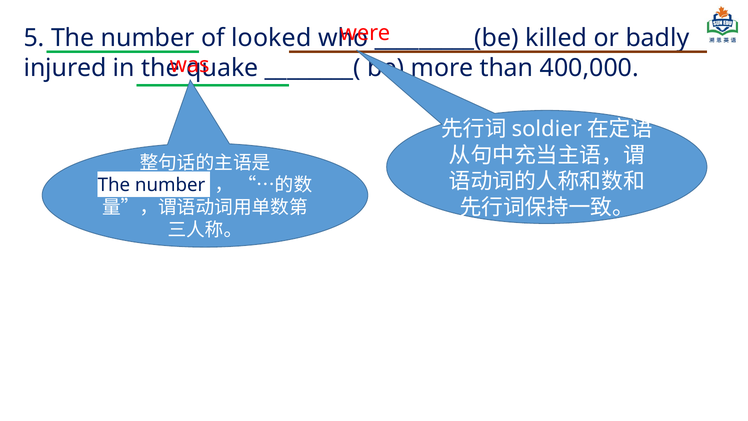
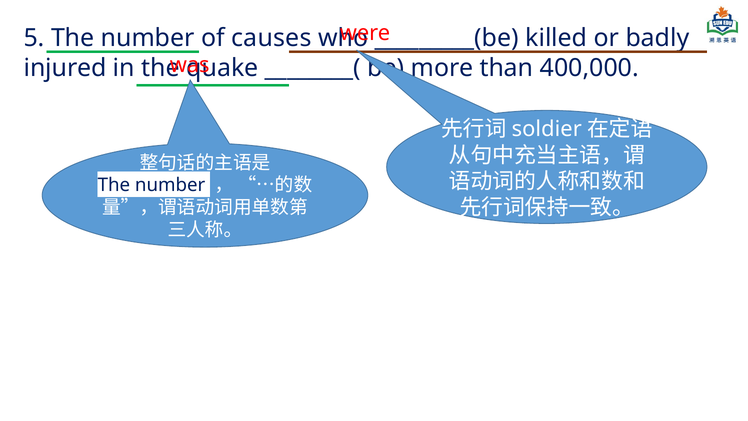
looked: looked -> causes
